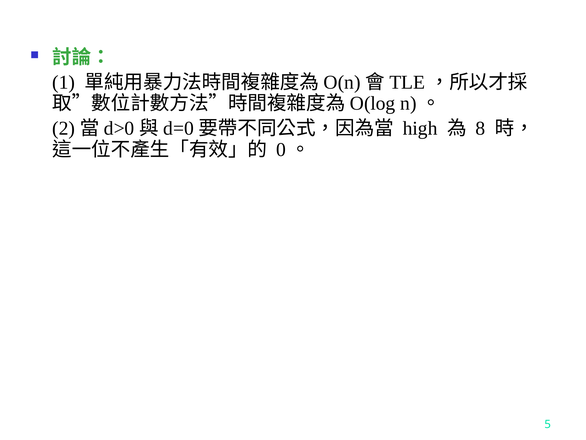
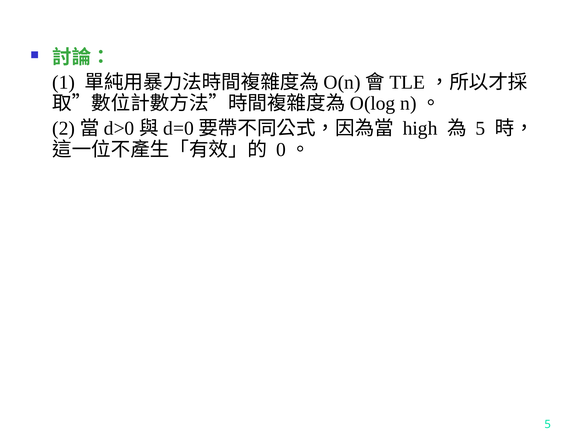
8 at (480, 128): 8 -> 5
